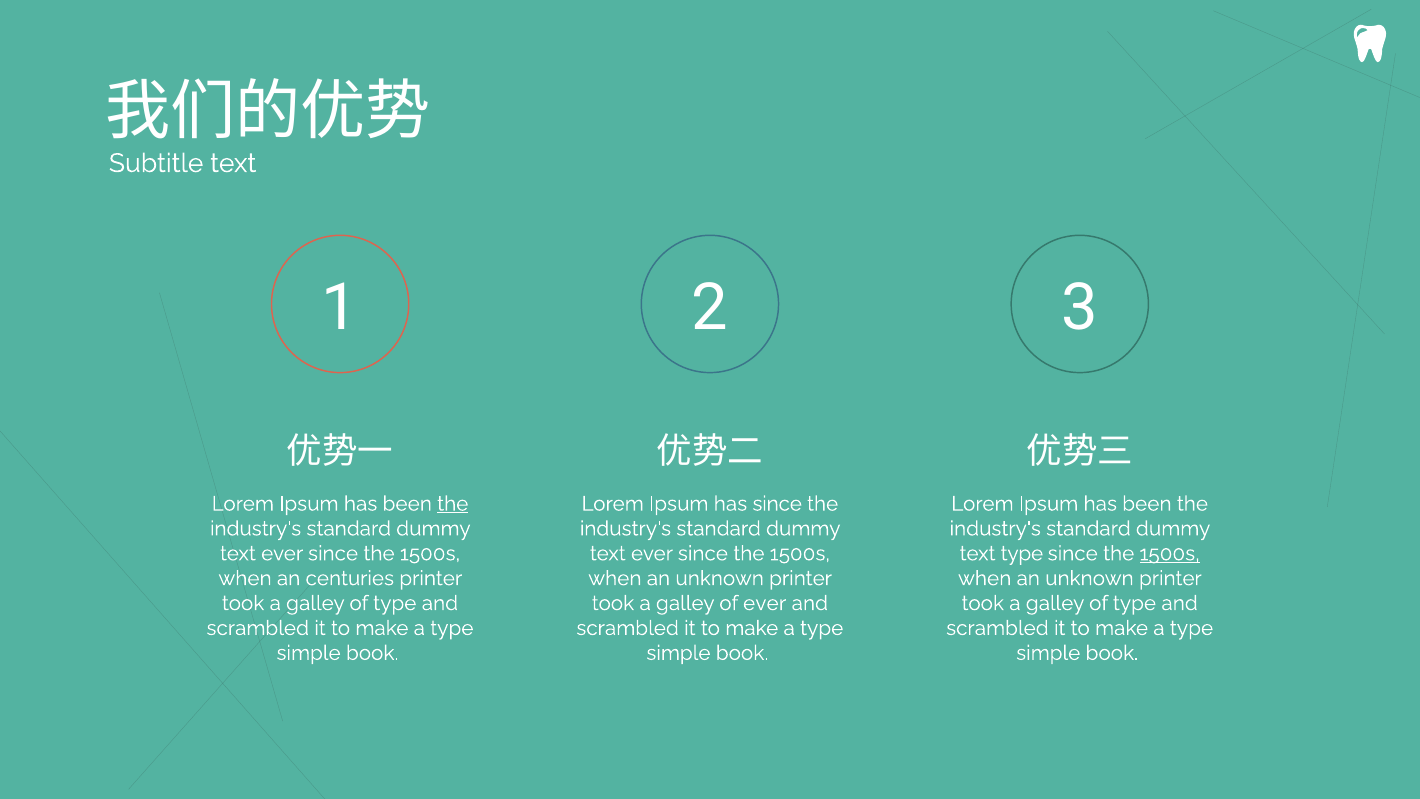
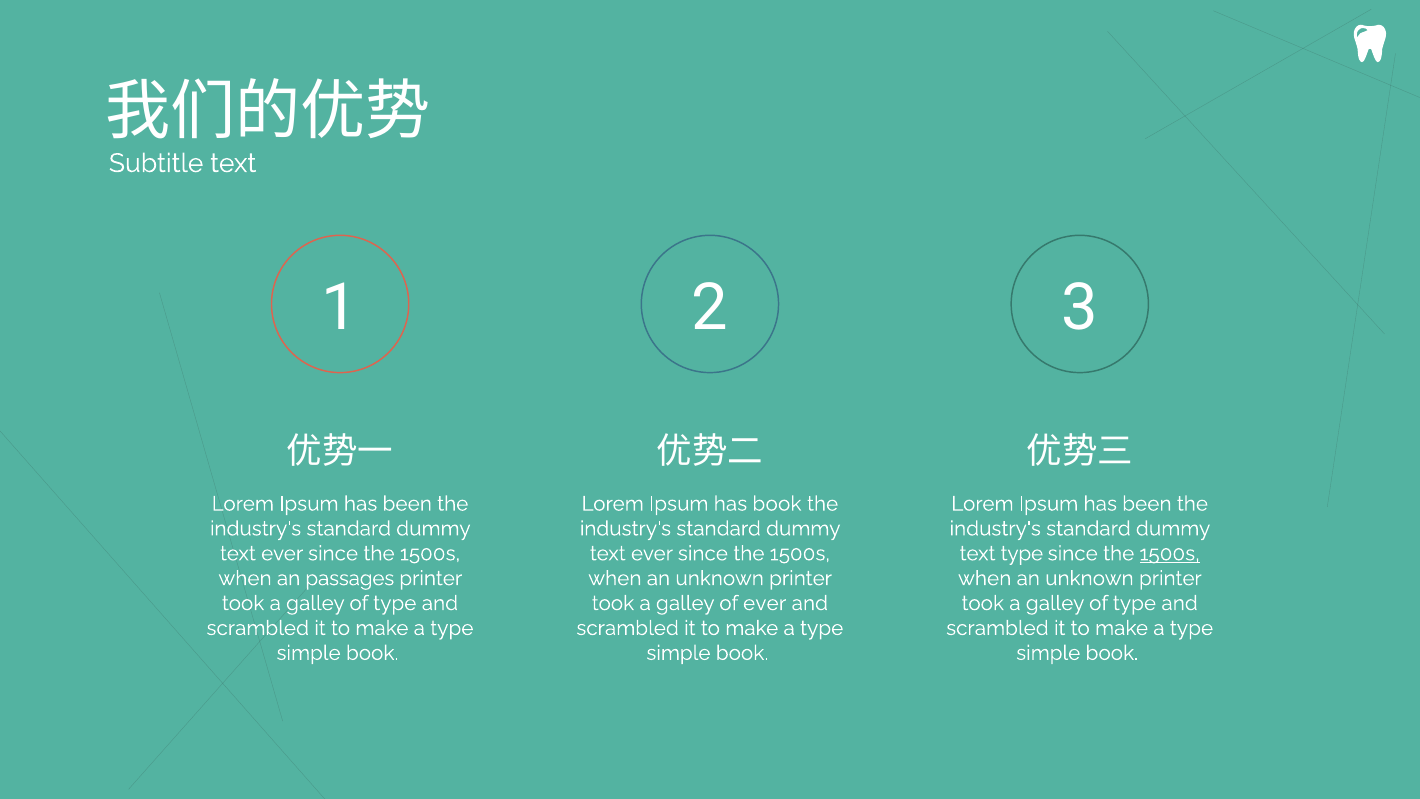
the at (453, 504) underline: present -> none
has since: since -> book
centuries: centuries -> passages
